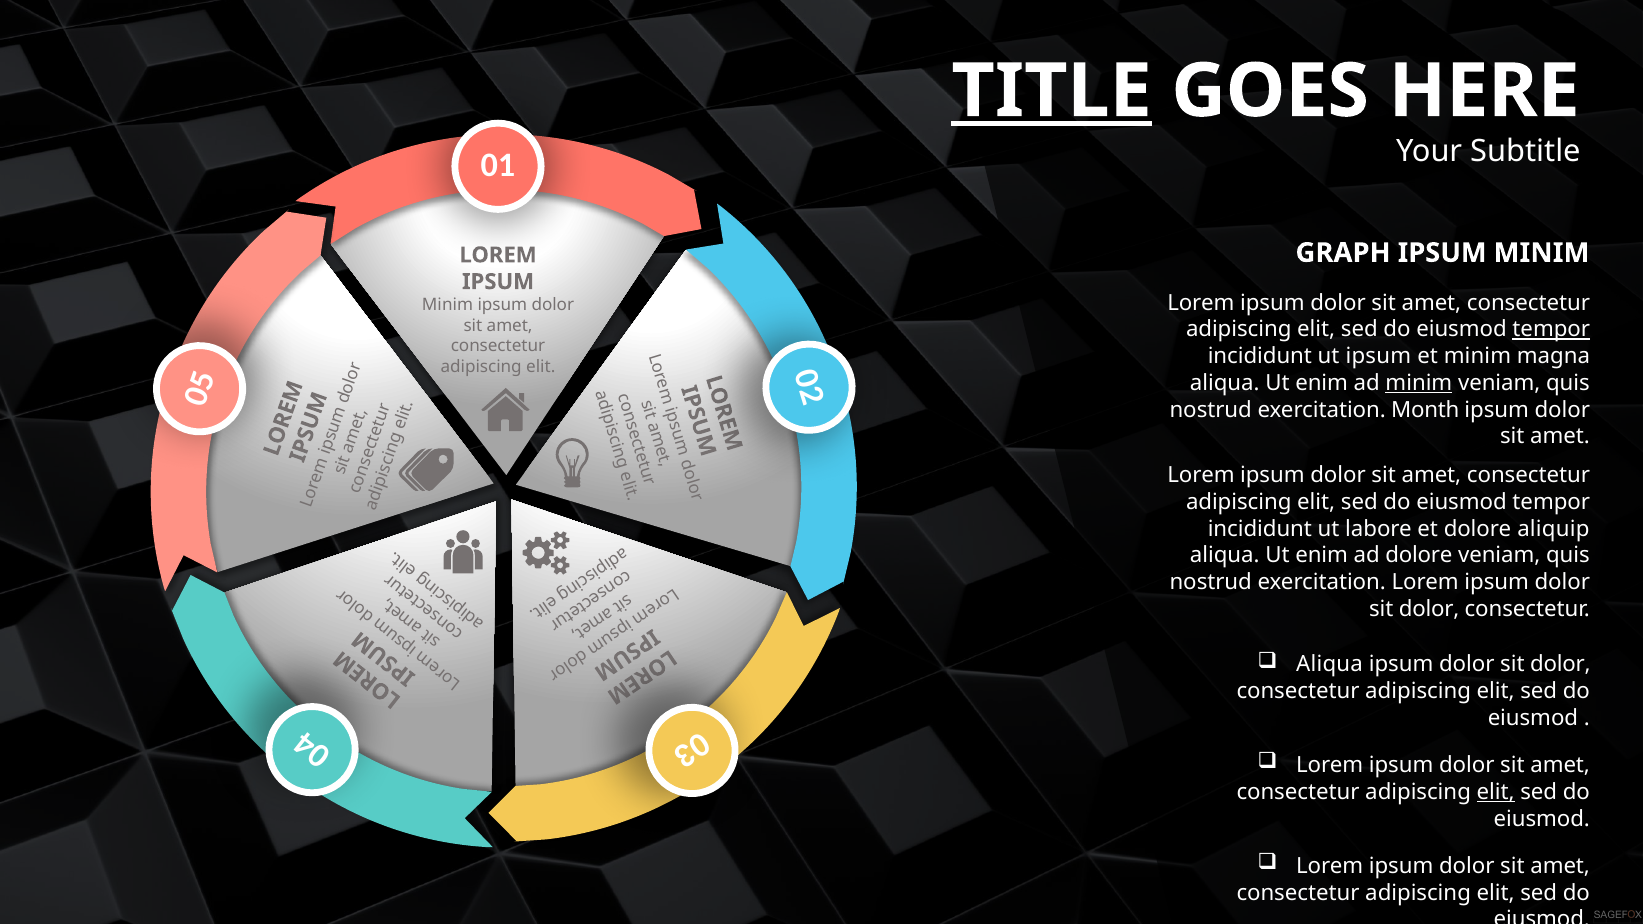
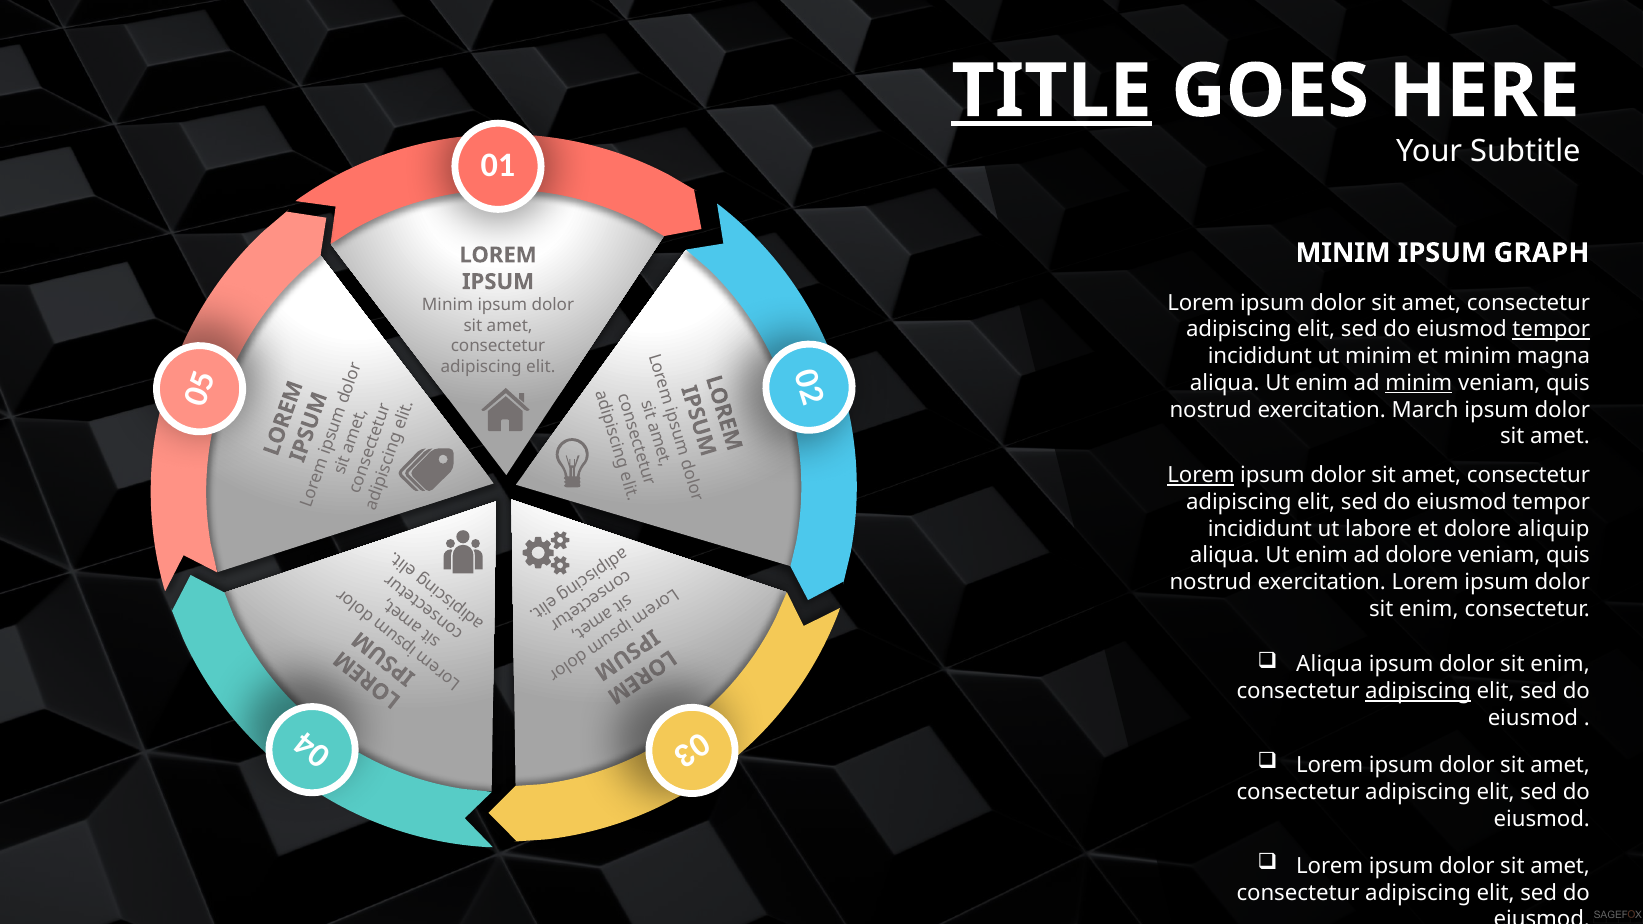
GRAPH at (1343, 253): GRAPH -> MINIM
MINIM at (1541, 253): MINIM -> GRAPH
ut ipsum: ipsum -> minim
Month: Month -> March
Lorem at (1201, 476) underline: none -> present
dolor at (1429, 609): dolor -> enim
dolor at (1560, 665): dolor -> enim
adipiscing at (1418, 691) underline: none -> present
elit at (1496, 792) underline: present -> none
